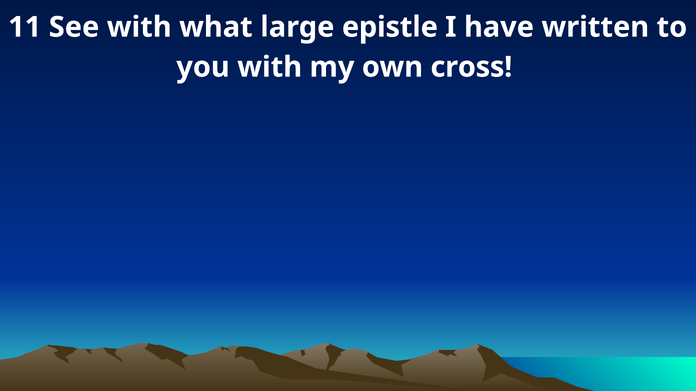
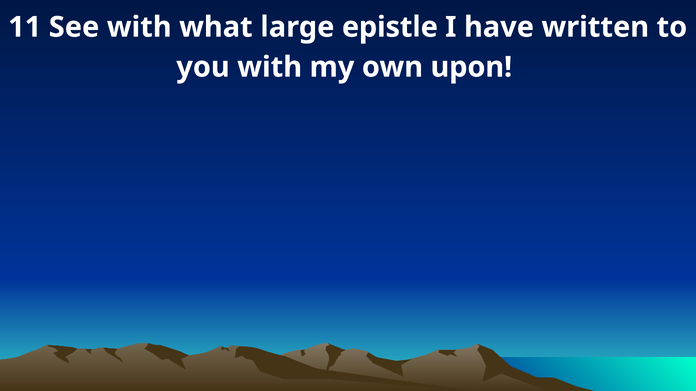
cross: cross -> upon
